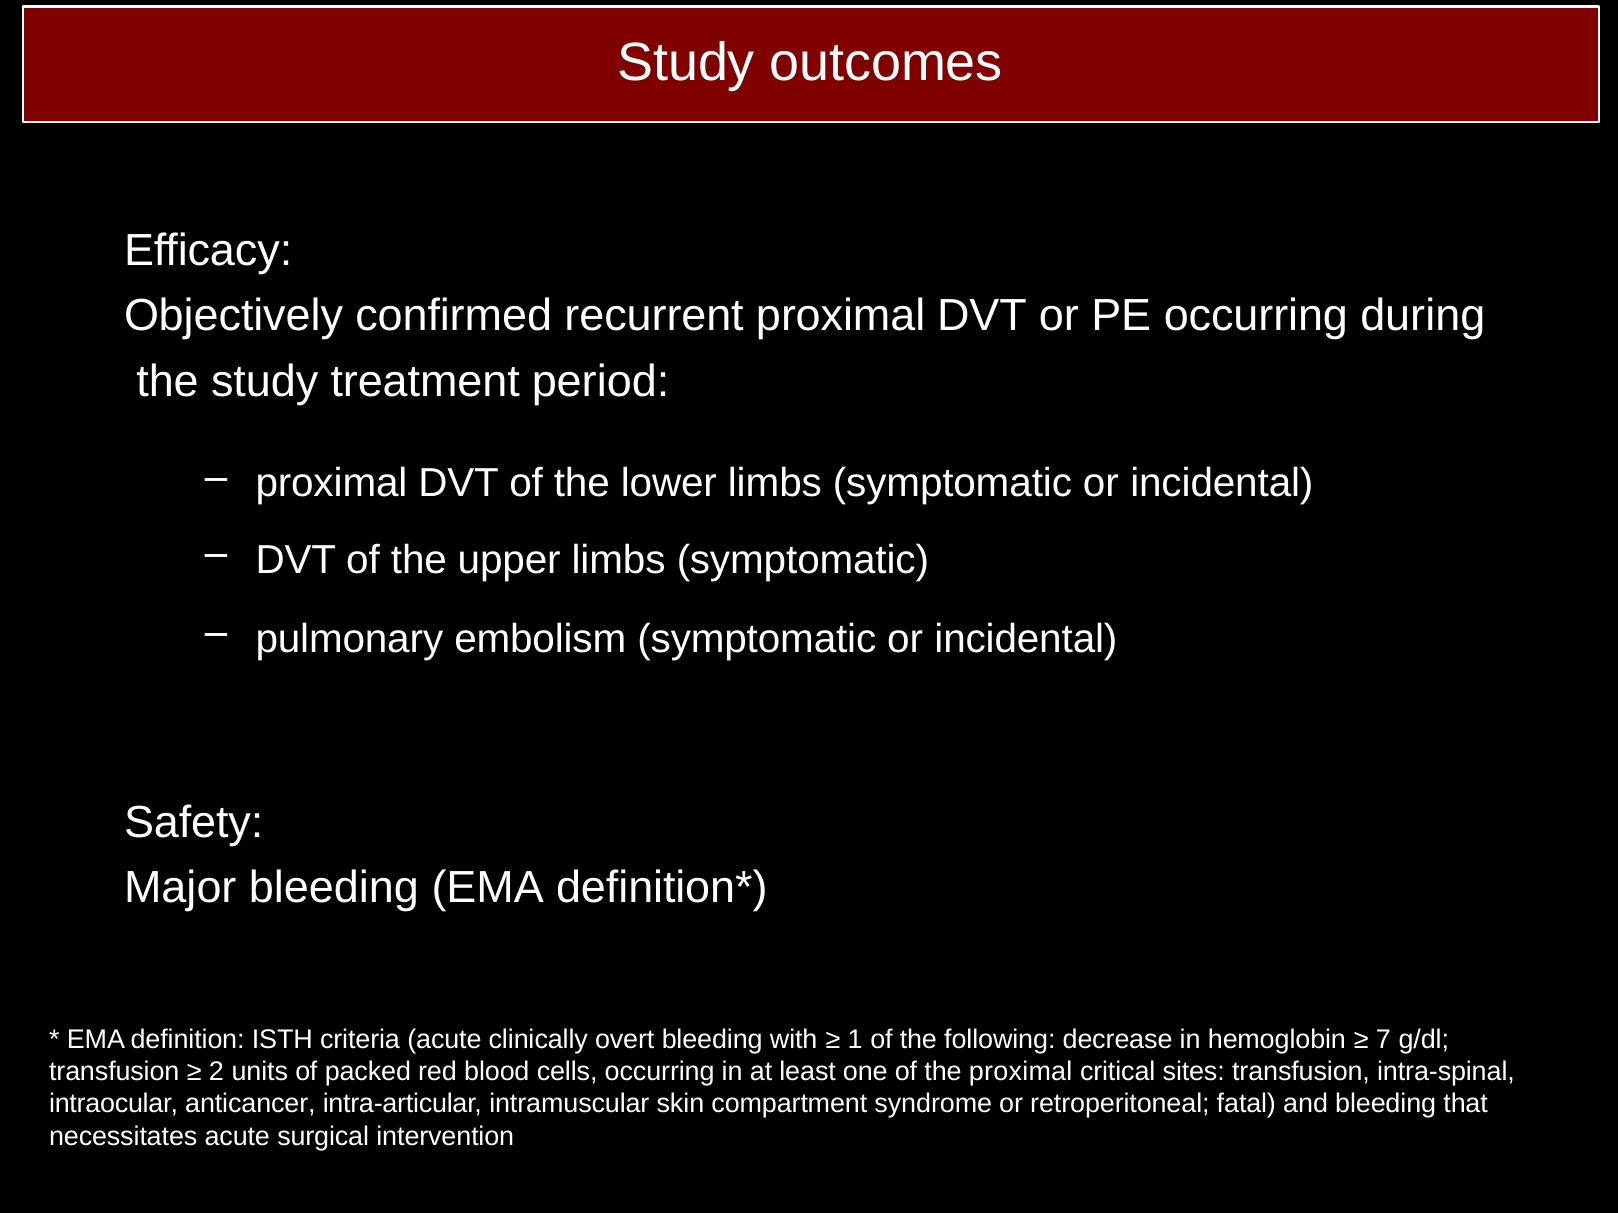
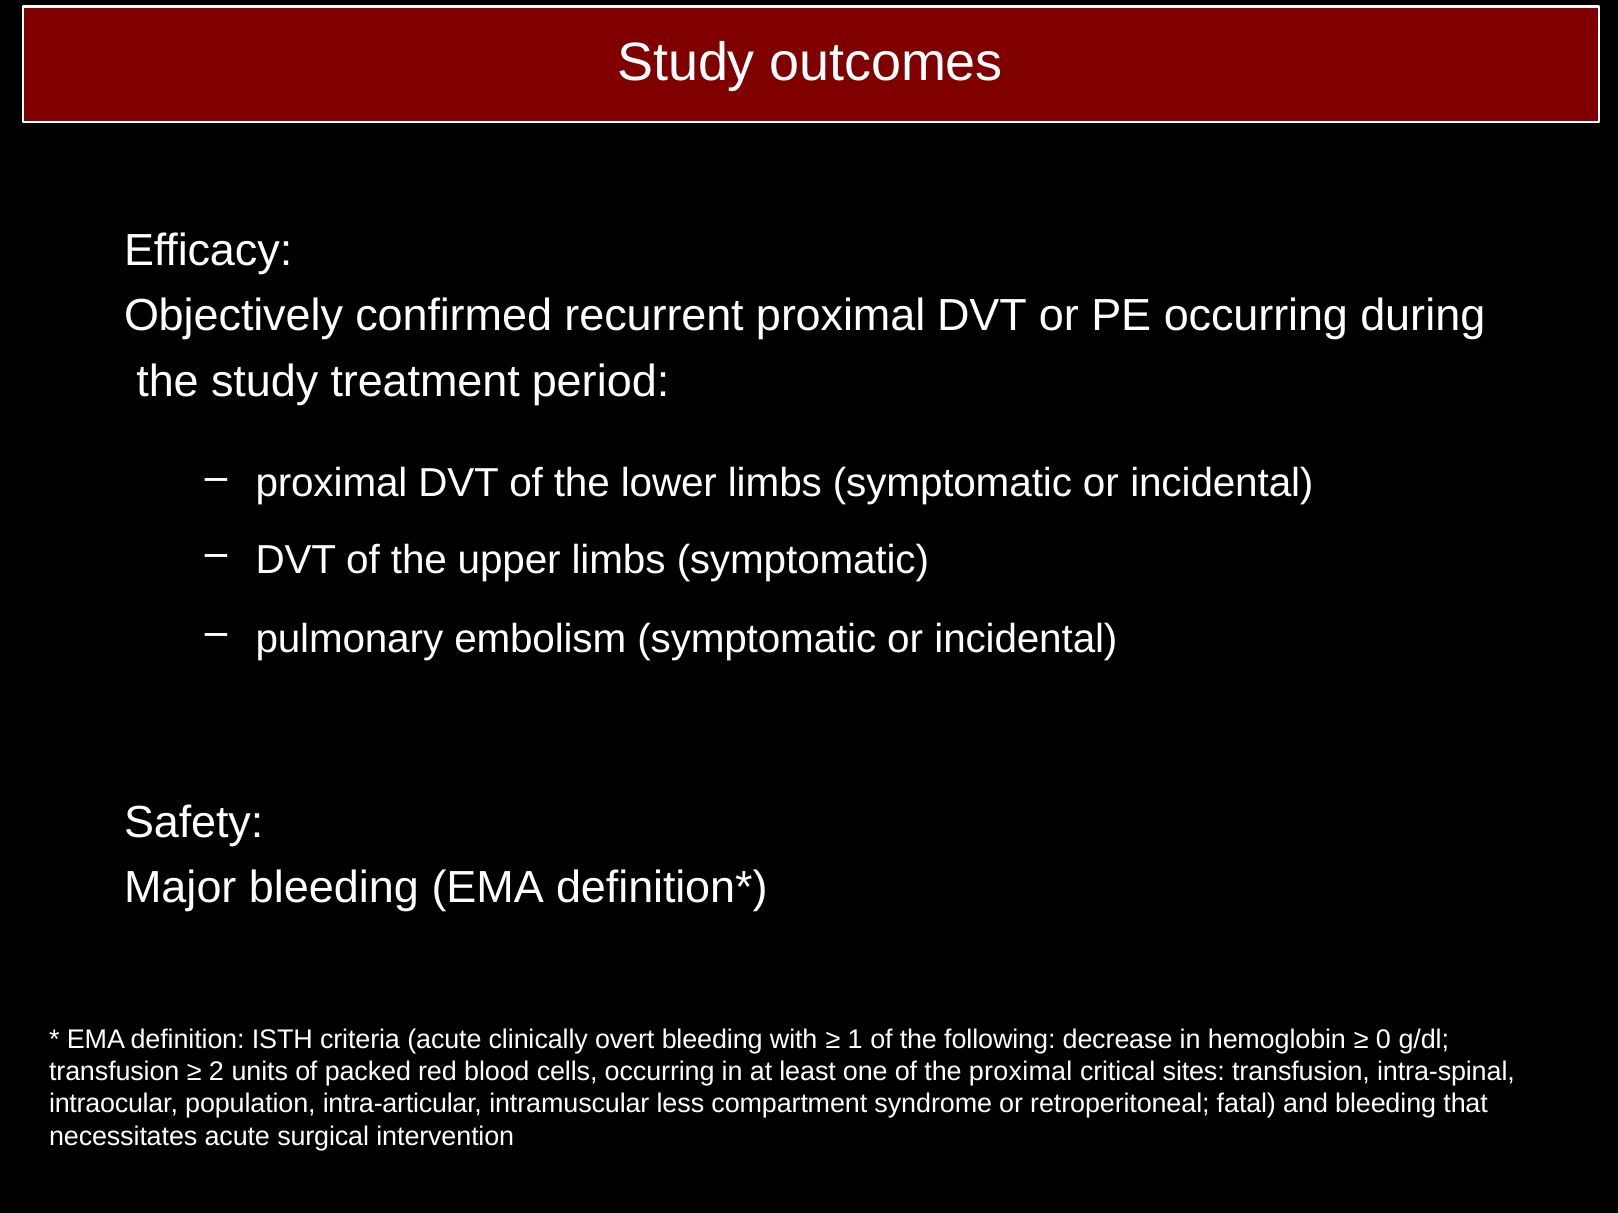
7: 7 -> 0
anticancer: anticancer -> population
skin: skin -> less
